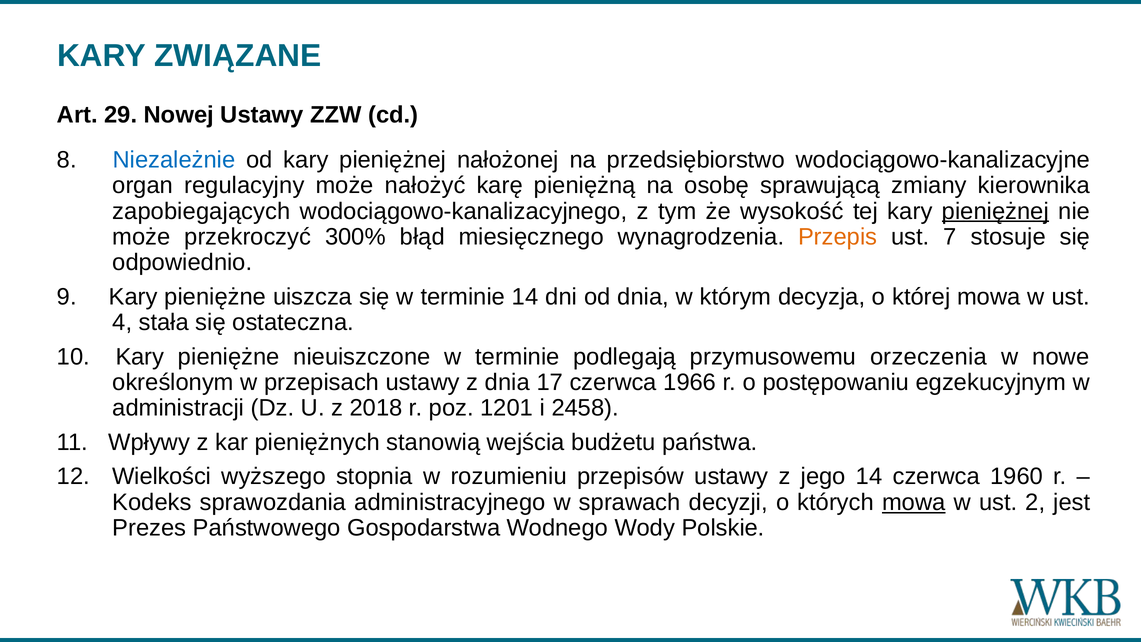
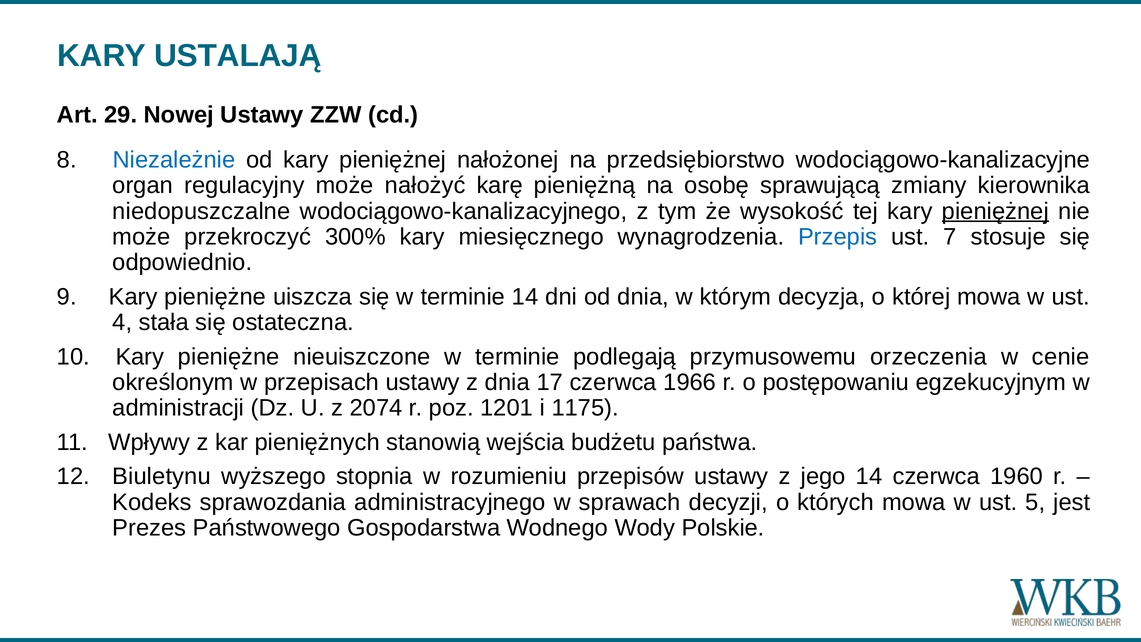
ZWIĄZANE: ZWIĄZANE -> USTALAJĄ
zapobiegających: zapobiegających -> niedopuszczalne
300% błąd: błąd -> kary
Przepis colour: orange -> blue
nowe: nowe -> cenie
2018: 2018 -> 2074
2458: 2458 -> 1175
Wielkości: Wielkości -> Biuletynu
mowa at (914, 502) underline: present -> none
2: 2 -> 5
